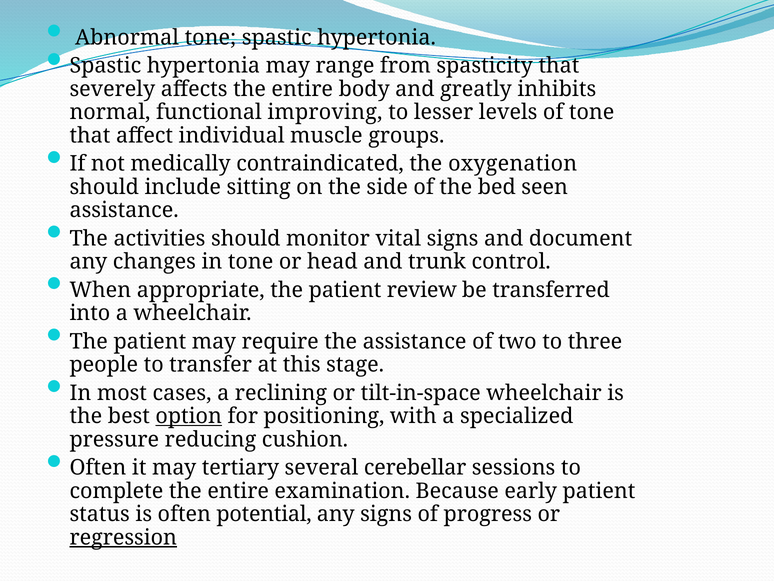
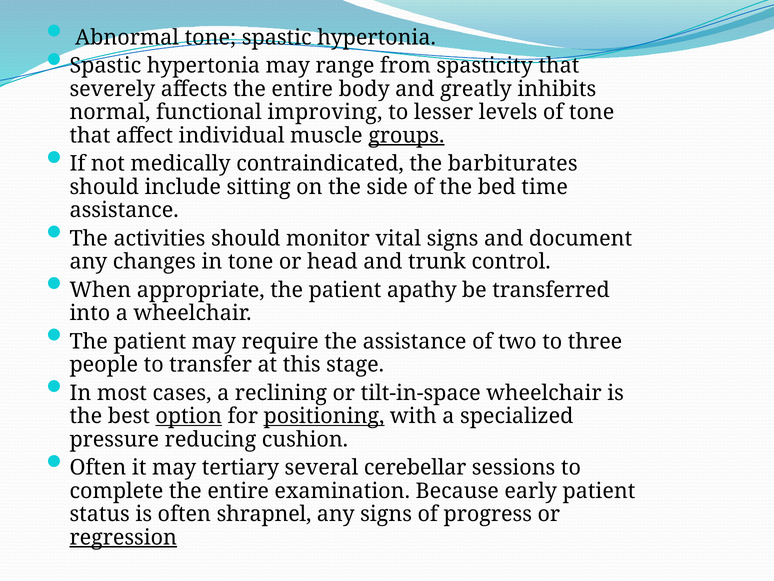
groups underline: none -> present
oxygenation: oxygenation -> barbiturates
seen: seen -> time
review: review -> apathy
positioning underline: none -> present
potential: potential -> shrapnel
